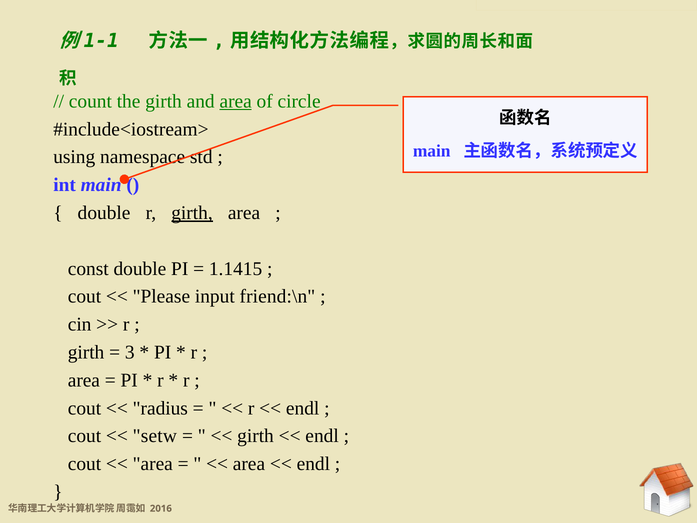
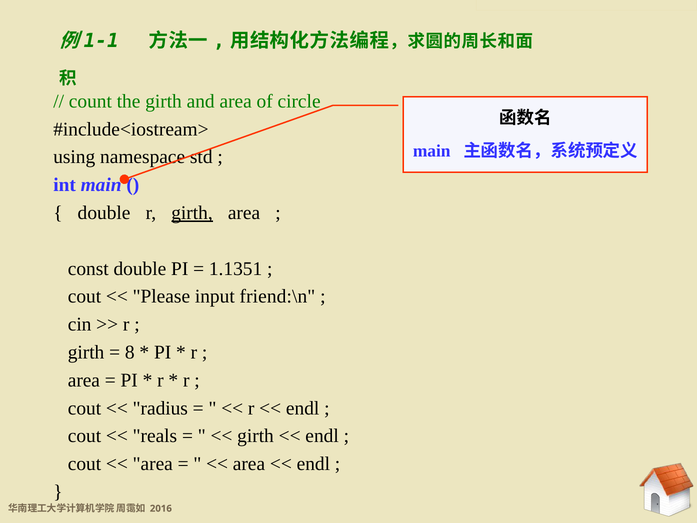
area at (236, 101) underline: present -> none
1.1415: 1.1415 -> 1.1351
3: 3 -> 8
setw: setw -> reals
